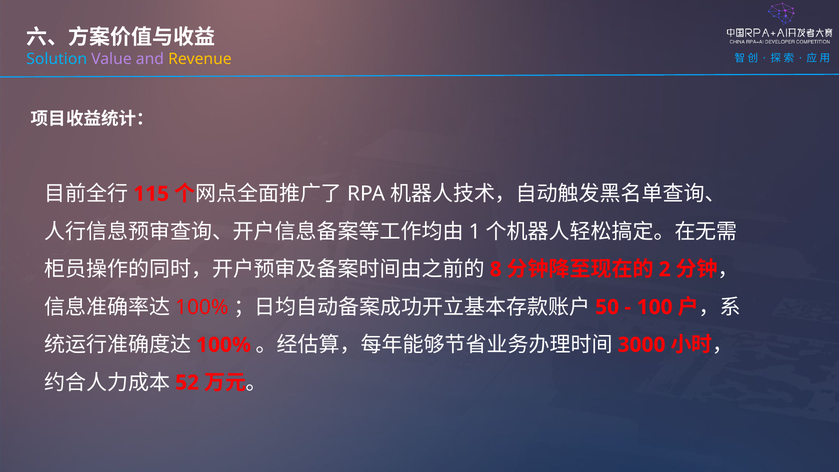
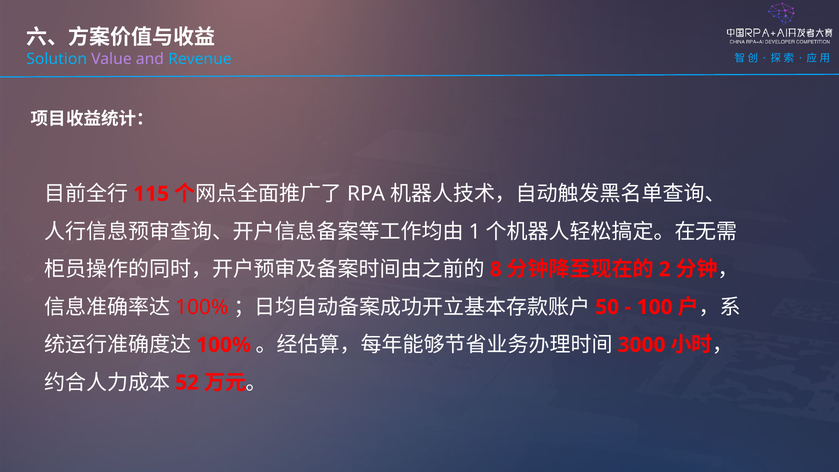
Revenue colour: yellow -> light blue
